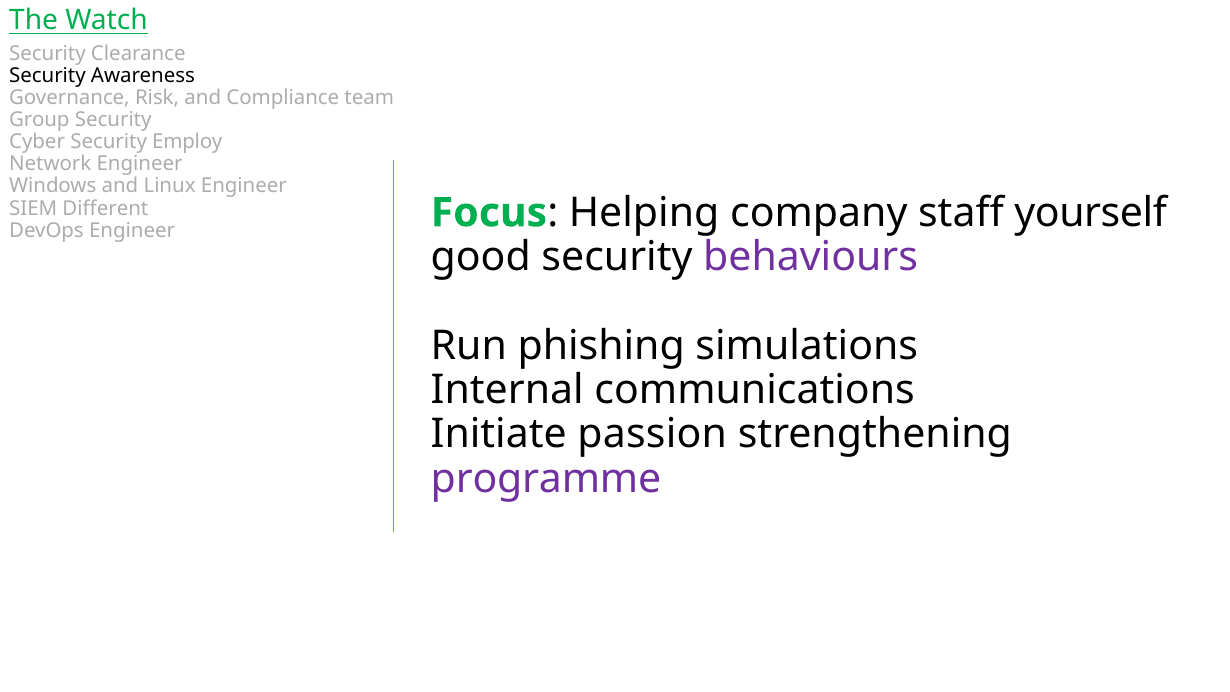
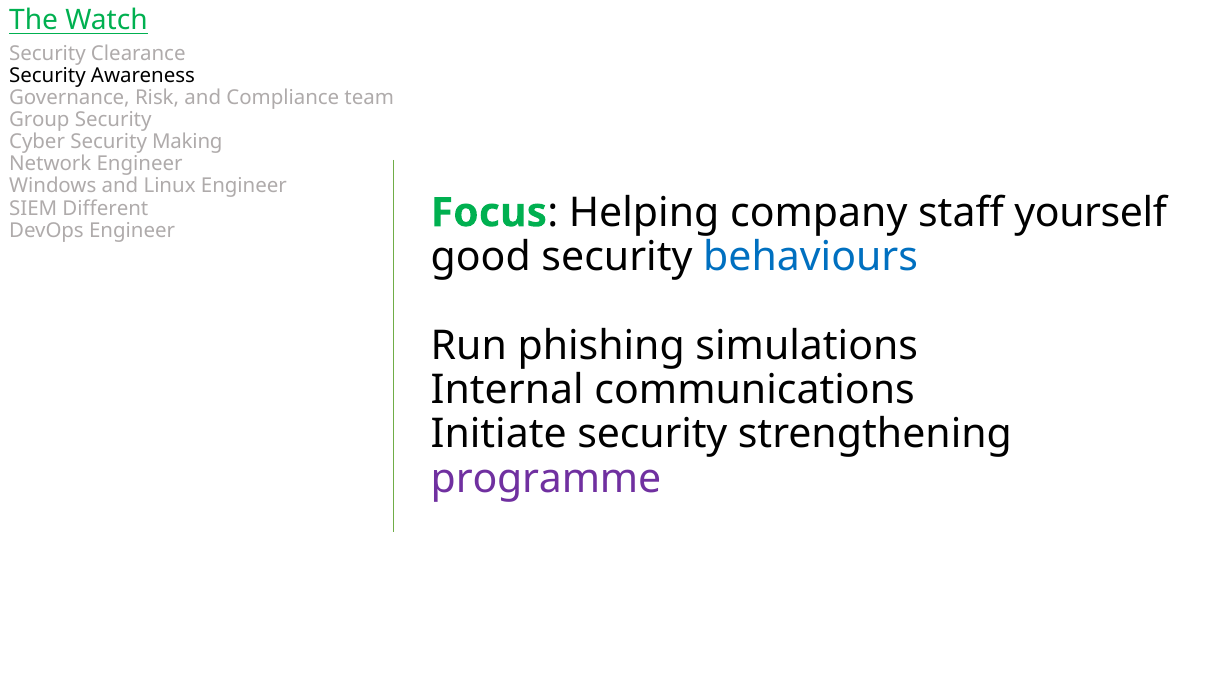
Employ: Employ -> Making
behaviours colour: purple -> blue
Initiate passion: passion -> security
